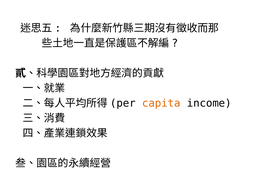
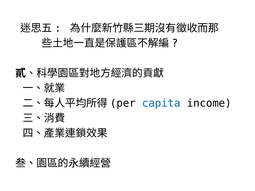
capita colour: orange -> blue
